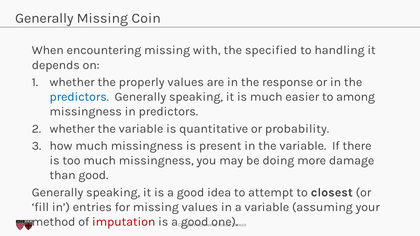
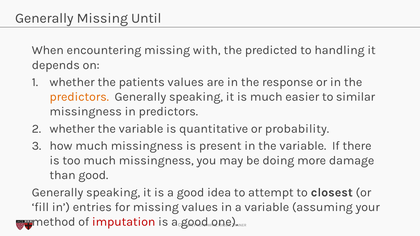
Coin: Coin -> Until
specified: specified -> predicted
properly: properly -> patients
predictors at (79, 97) colour: blue -> orange
among: among -> similar
